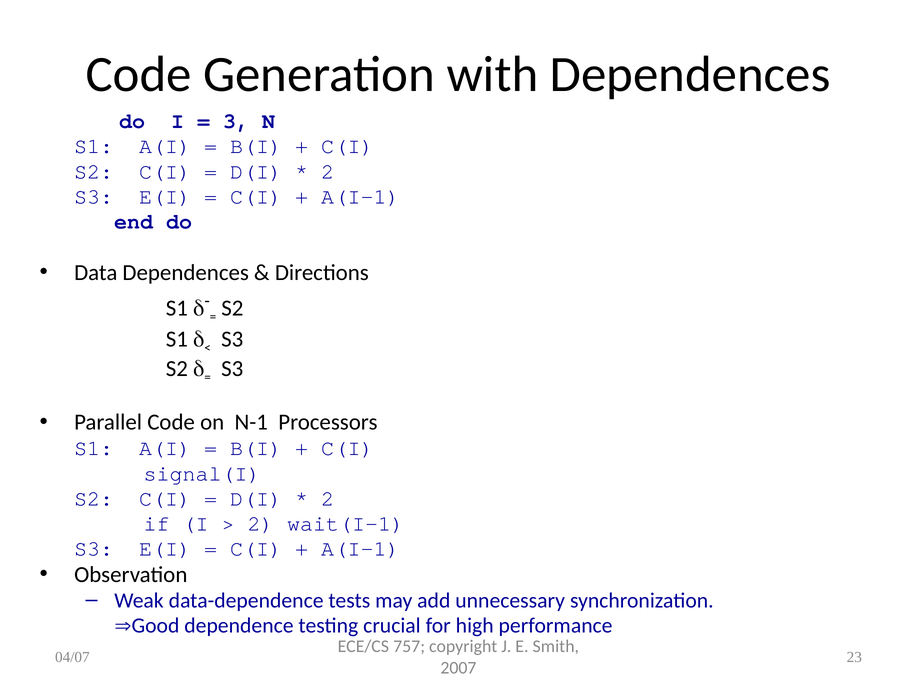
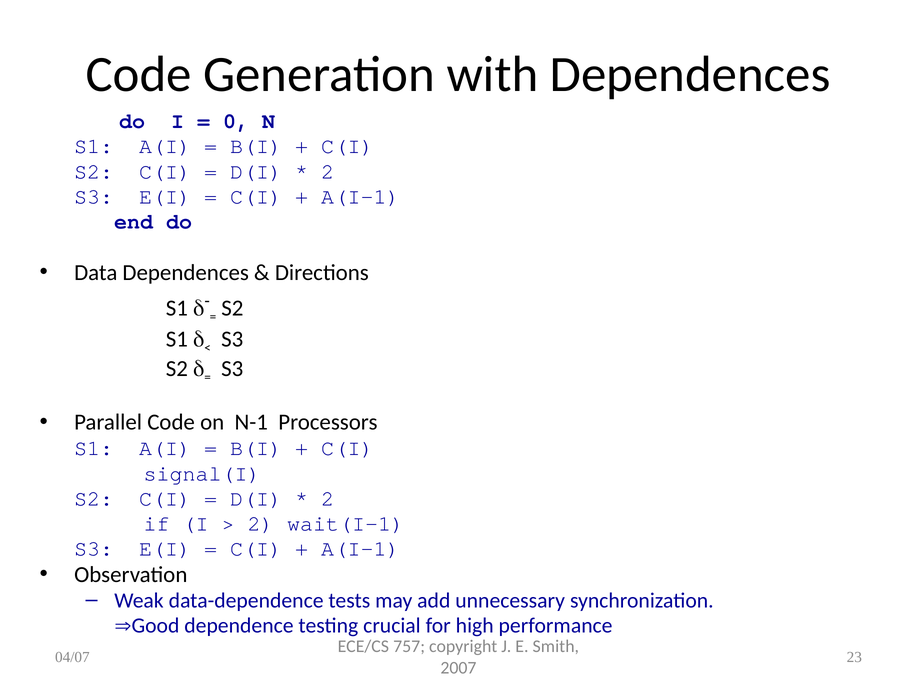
3: 3 -> 0
